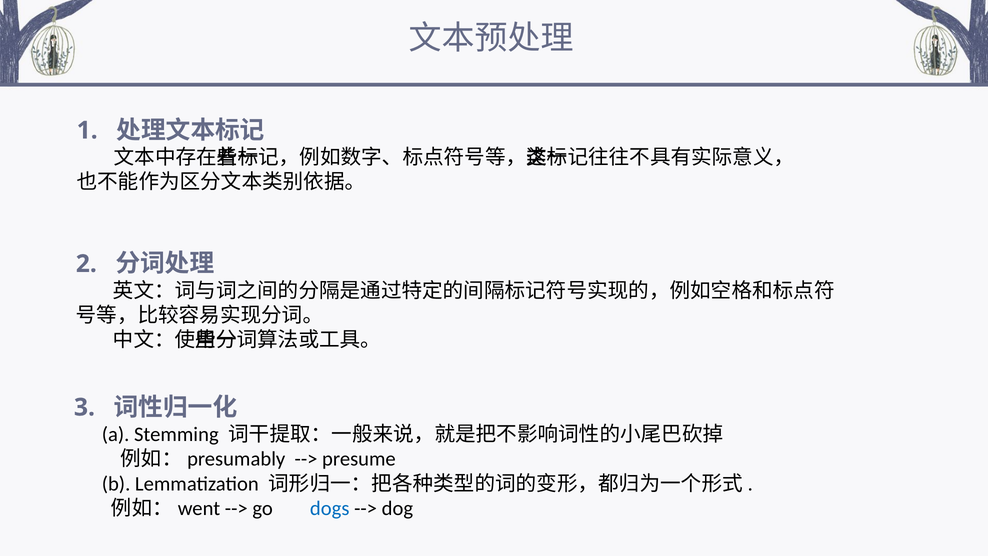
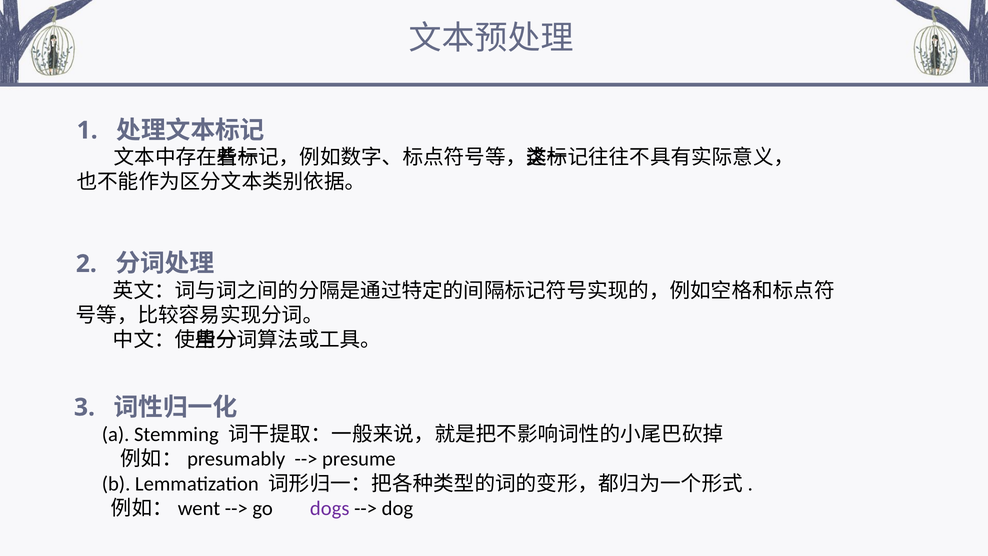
dogs colour: blue -> purple
